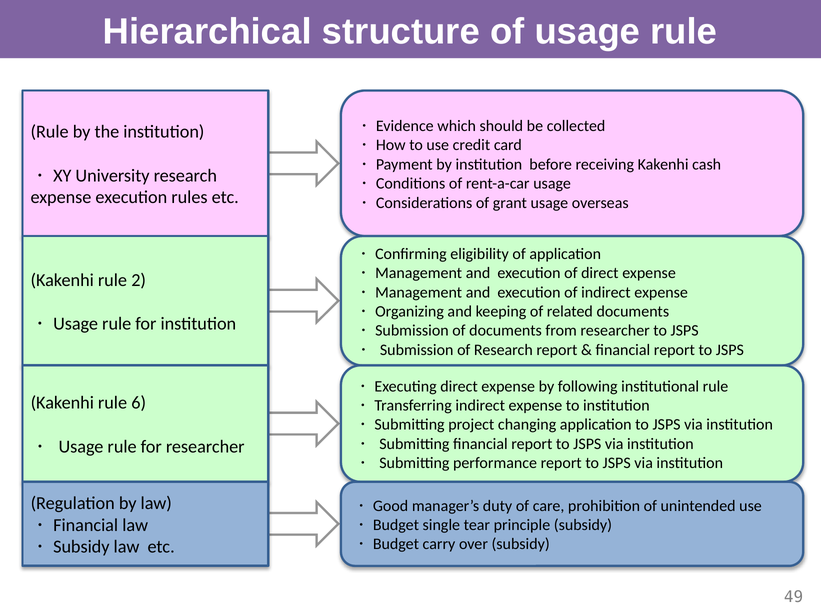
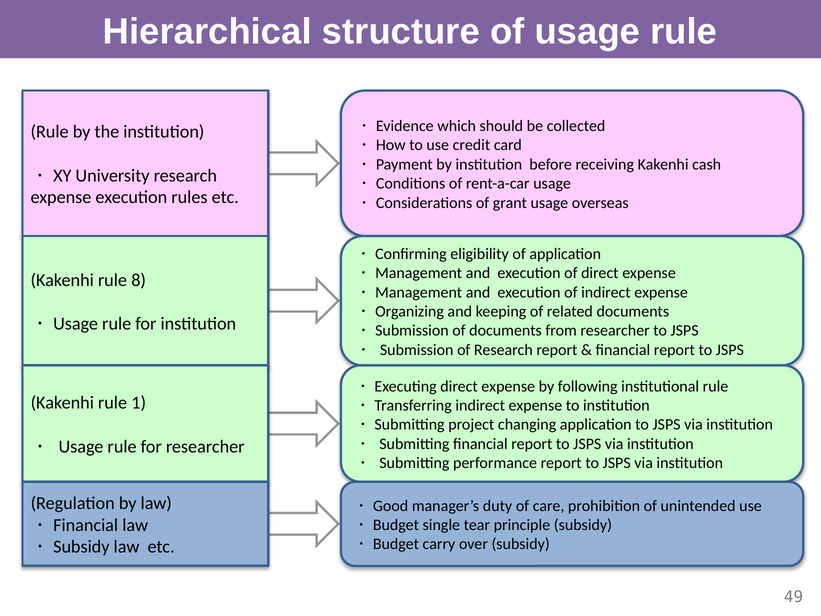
2: 2 -> 8
6: 6 -> 1
